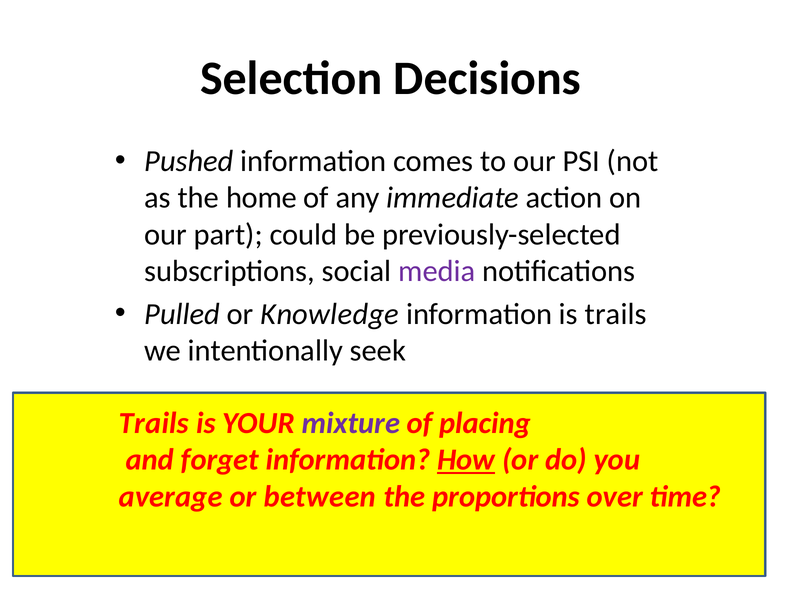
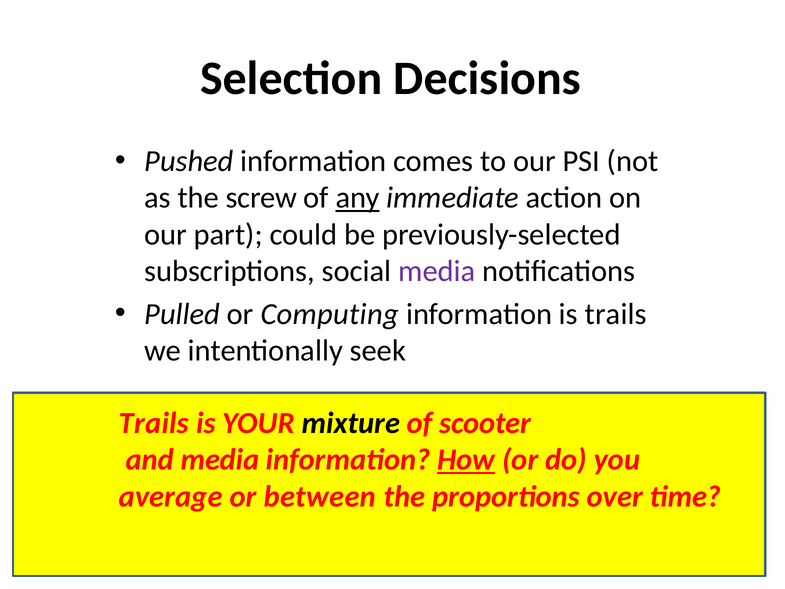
home: home -> screw
any underline: none -> present
Knowledge: Knowledge -> Computing
mixture colour: purple -> black
placing: placing -> scooter
and forget: forget -> media
